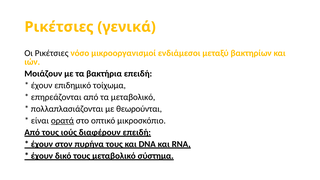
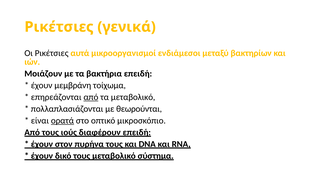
νόσο: νόσο -> αυτά
επιδημικό: επιδημικό -> μεμβράνη
από at (91, 97) underline: none -> present
